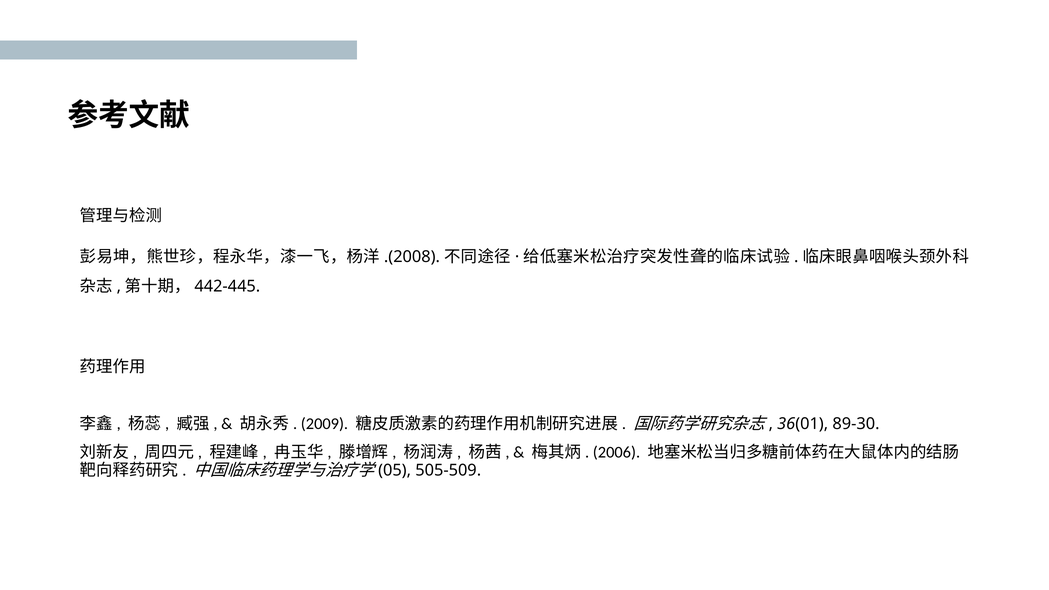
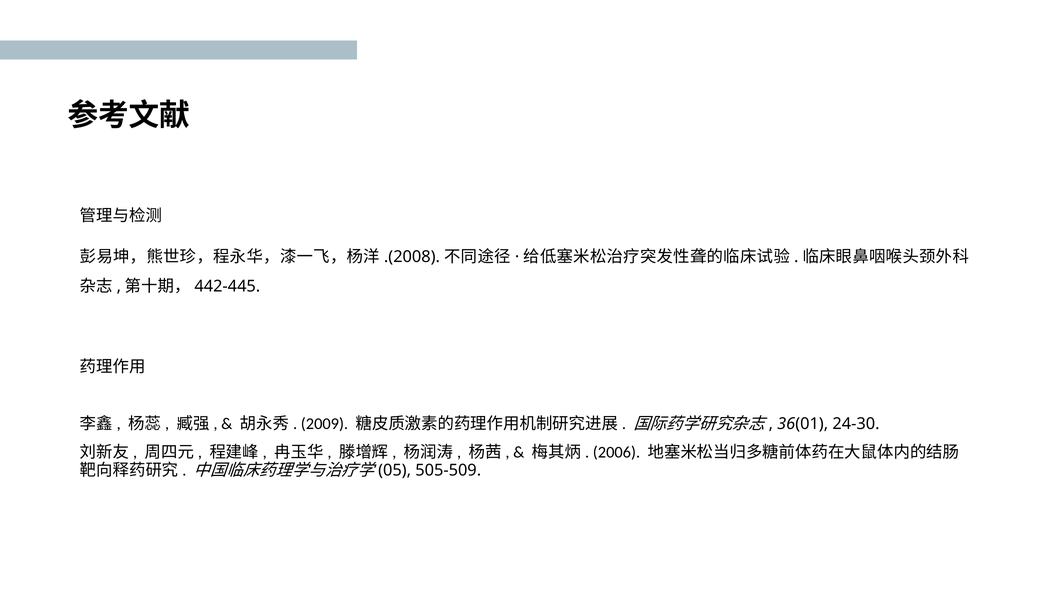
89-30: 89-30 -> 24-30
